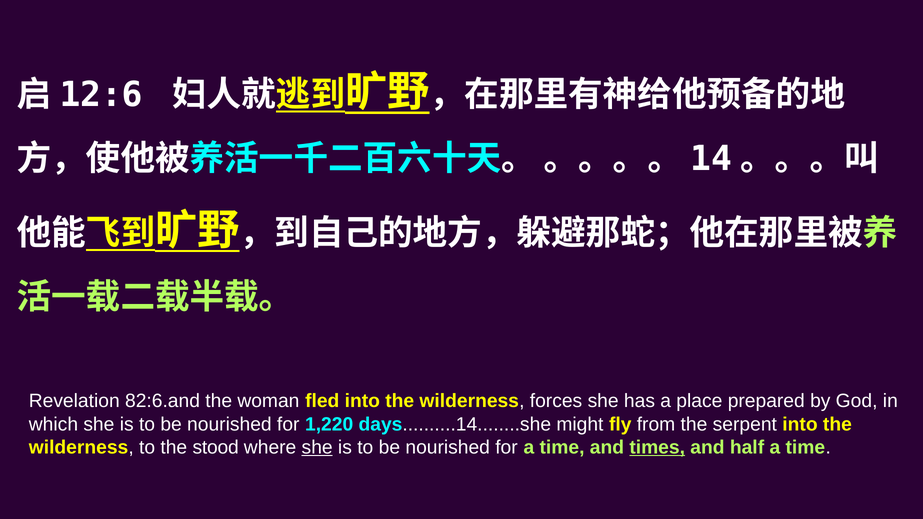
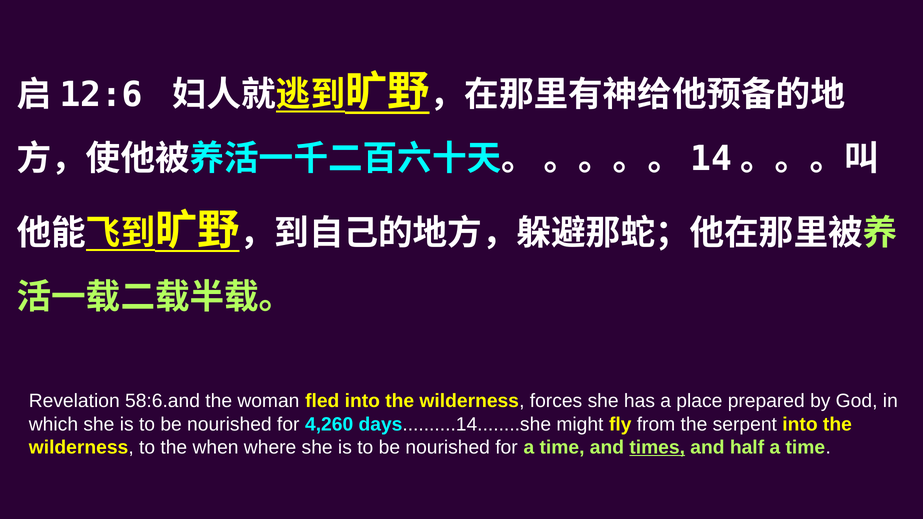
82:6.and: 82:6.and -> 58:6.and
1,220: 1,220 -> 4,260
stood: stood -> when
she at (317, 447) underline: present -> none
